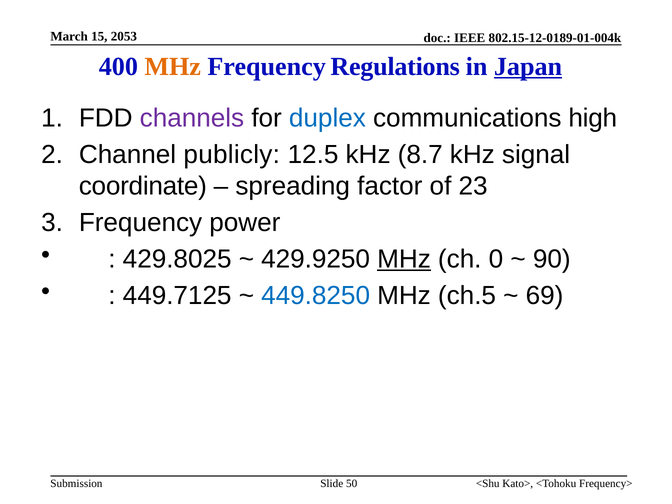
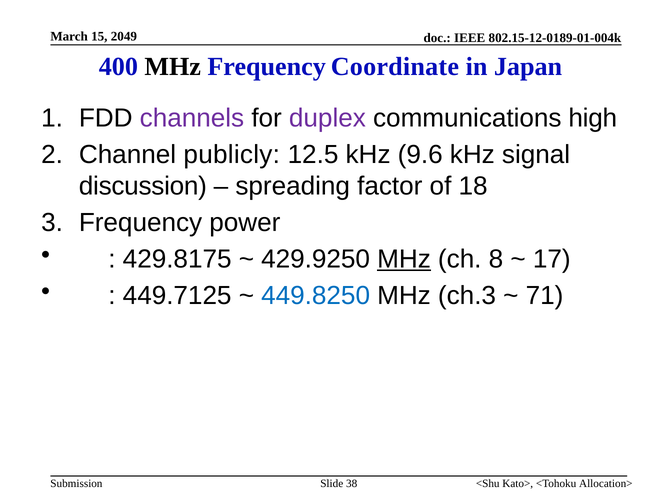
2053: 2053 -> 2049
MHz at (173, 66) colour: orange -> black
Regulations: Regulations -> Coordinate
Japan underline: present -> none
duplex colour: blue -> purple
8.7: 8.7 -> 9.6
coordinate: coordinate -> discussion
23: 23 -> 18
429.8025: 429.8025 -> 429.8175
0: 0 -> 8
90: 90 -> 17
ch.5: ch.5 -> ch.3
69: 69 -> 71
Frequency>: Frequency> -> Allocation>
50: 50 -> 38
